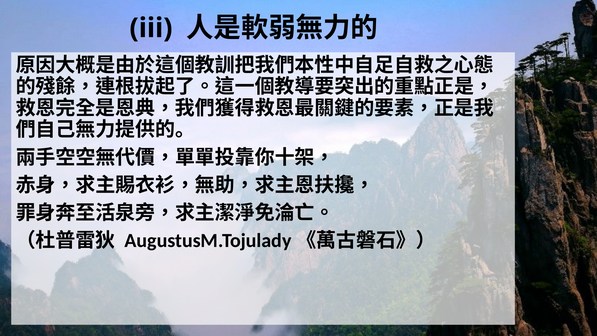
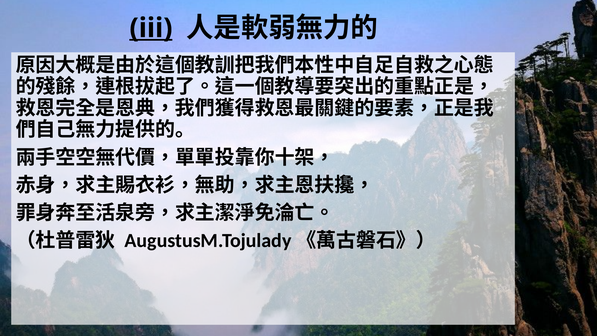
iii underline: none -> present
